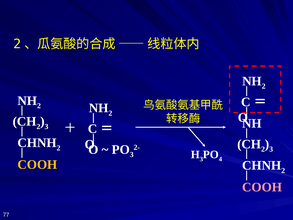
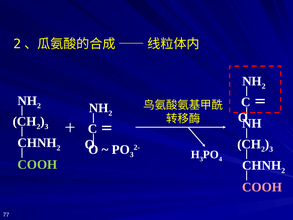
COOH at (37, 164) colour: yellow -> light green
